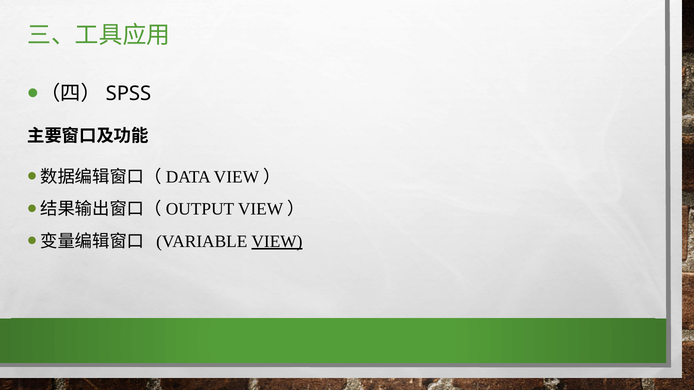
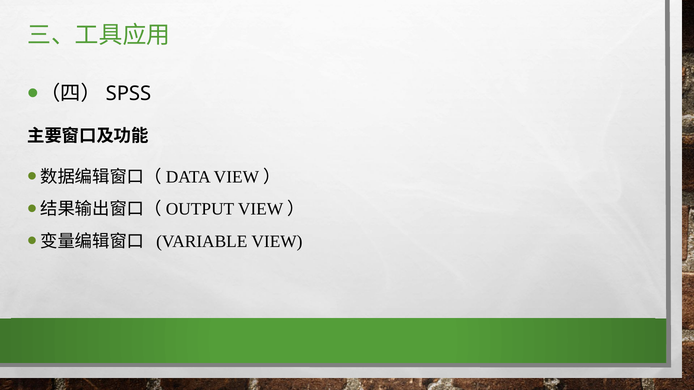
VIEW underline: present -> none
